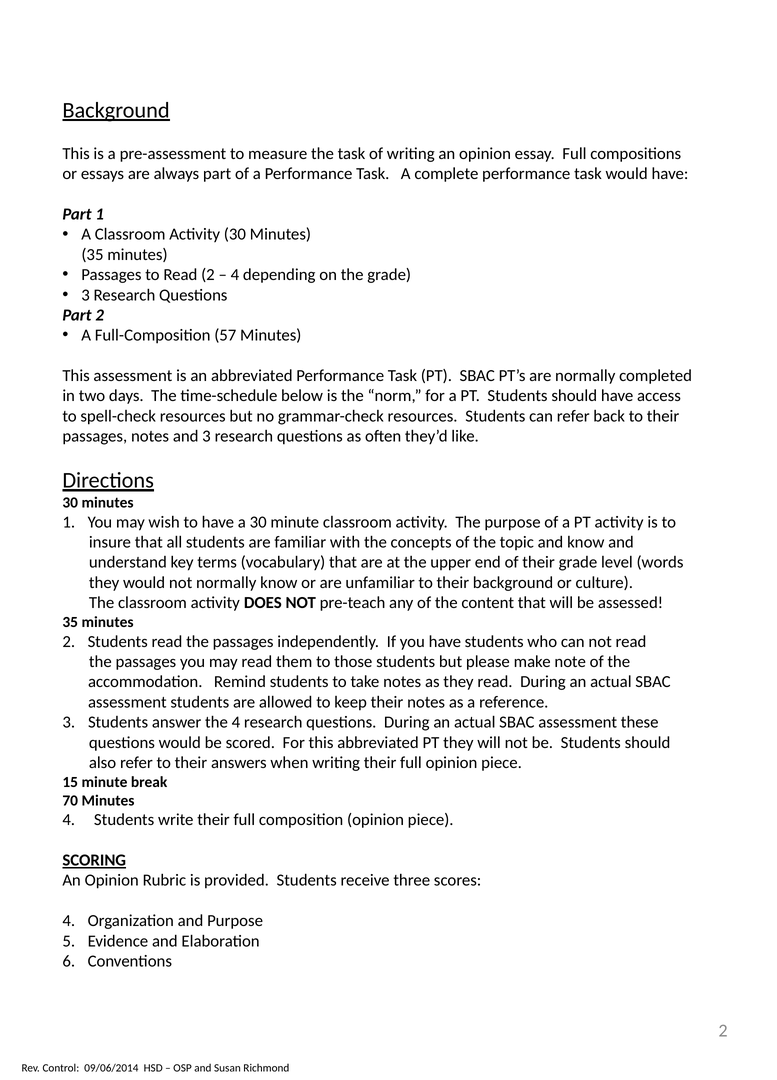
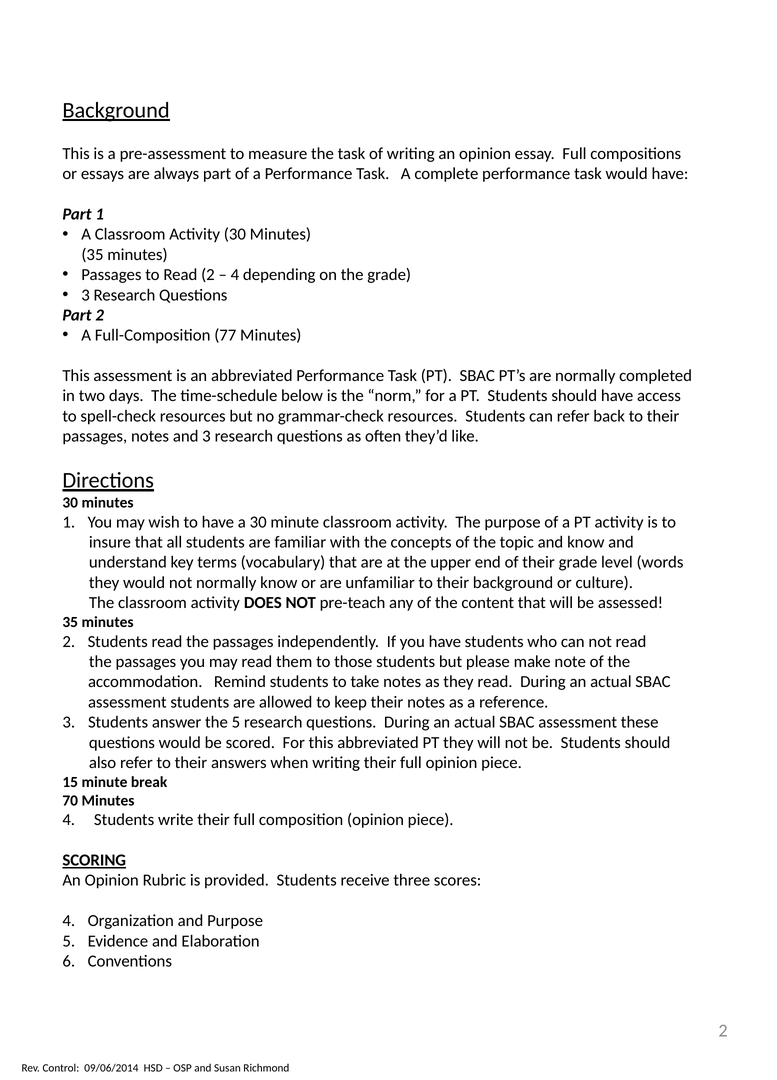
57: 57 -> 77
the 4: 4 -> 5
